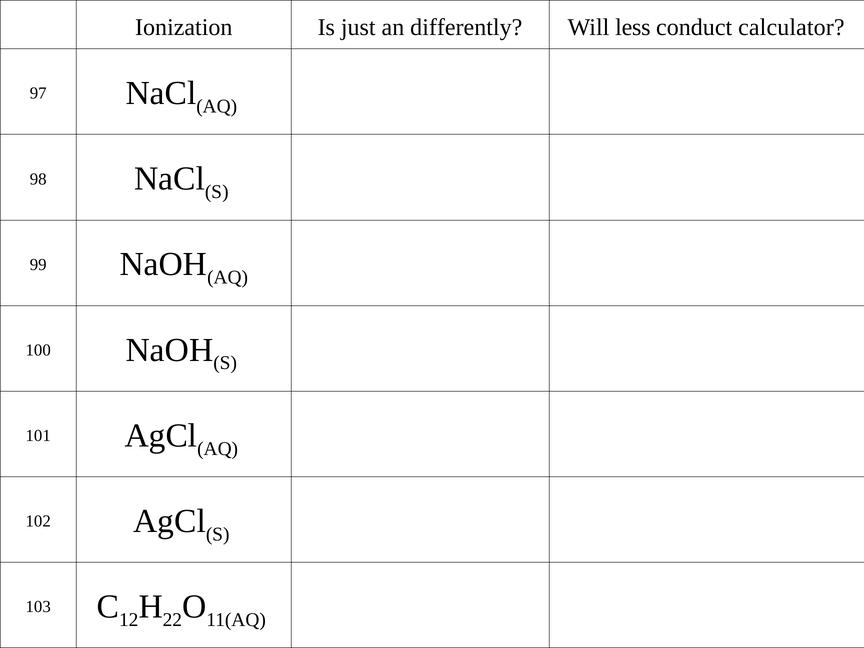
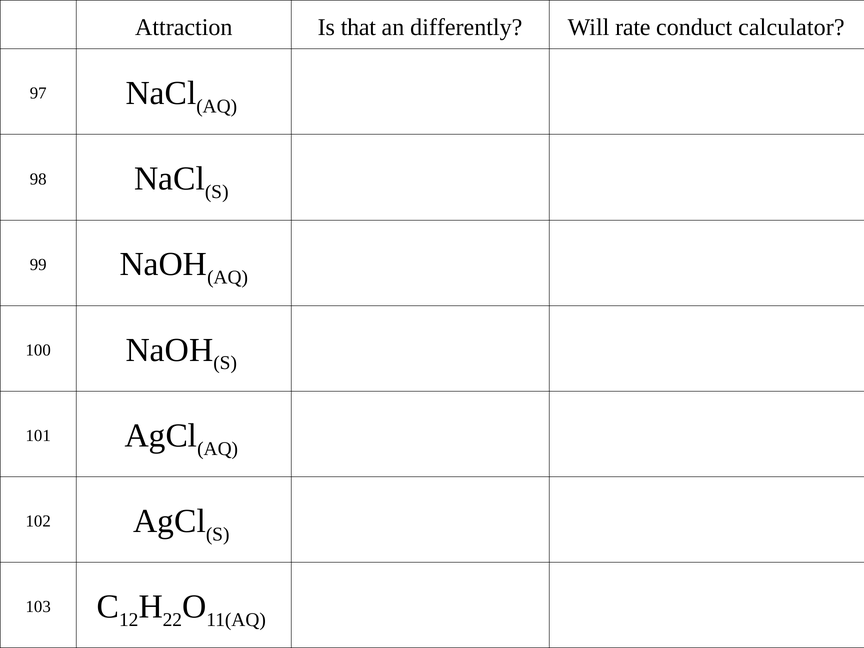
Ionization: Ionization -> Attraction
just: just -> that
less: less -> rate
